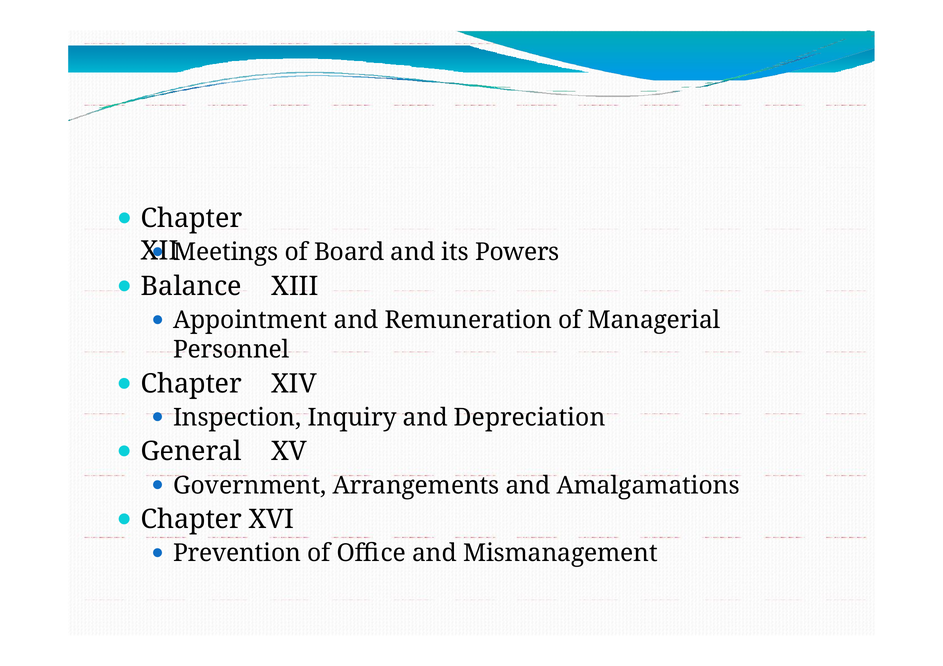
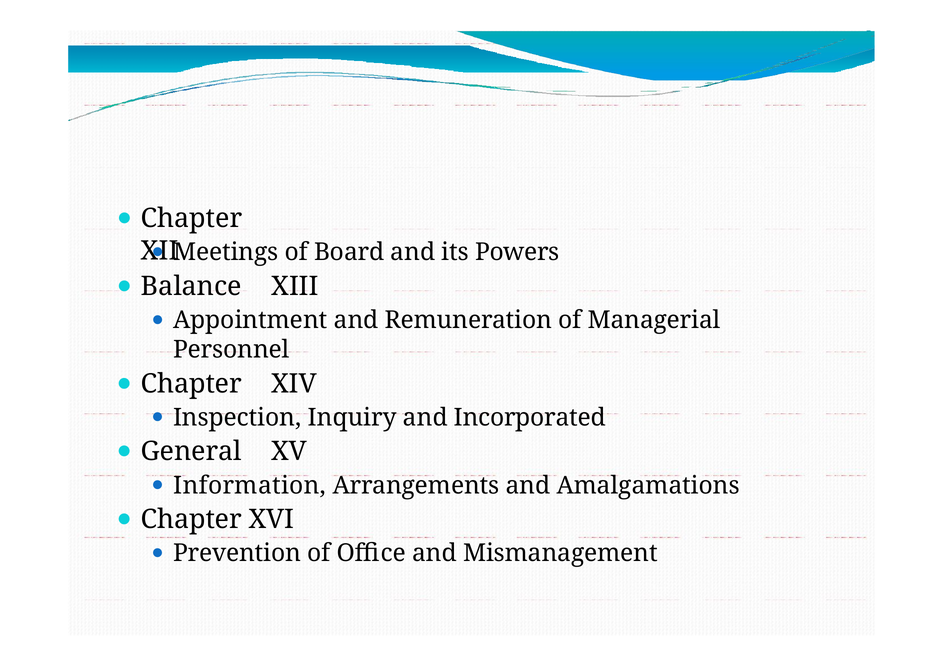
Depreciation: Depreciation -> Incorporated
Government: Government -> Information
